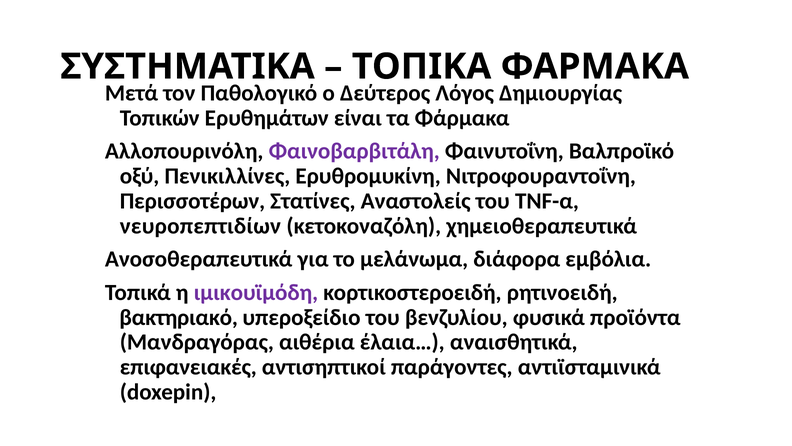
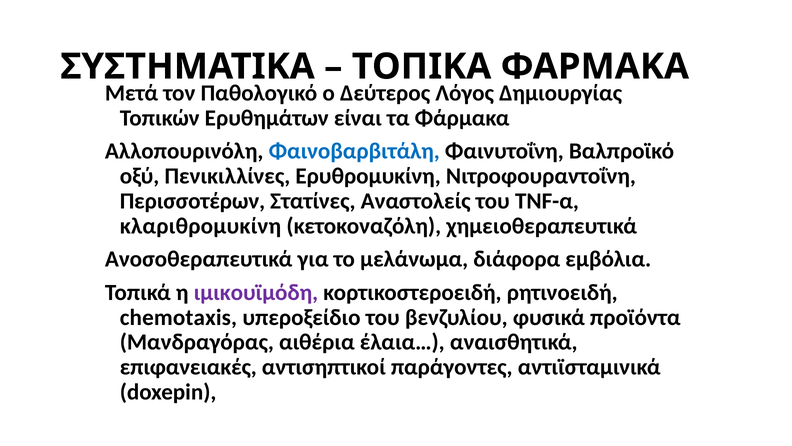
Φαινοβαρβιτάλη colour: purple -> blue
νευροπεπτιδίων: νευροπεπτιδίων -> κλαριθρομυκίνη
βακτηριακό: βακτηριακό -> chemotaxis
